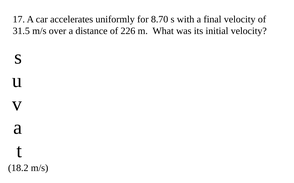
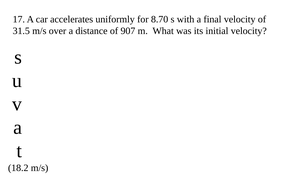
226: 226 -> 907
